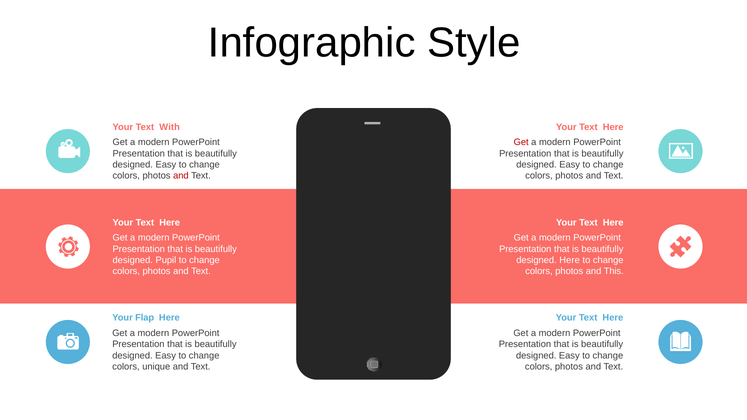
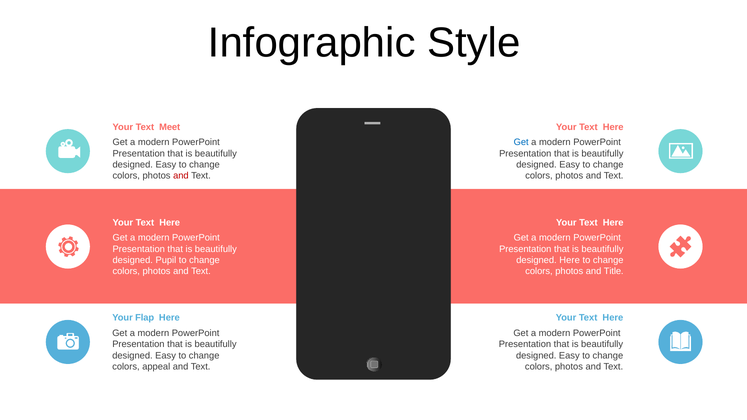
With: With -> Meet
Get at (521, 142) colour: red -> blue
This: This -> Title
unique: unique -> appeal
